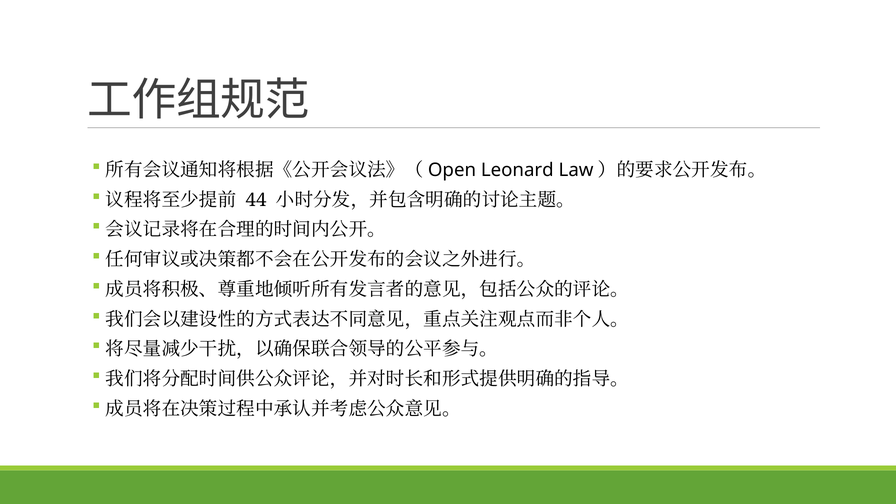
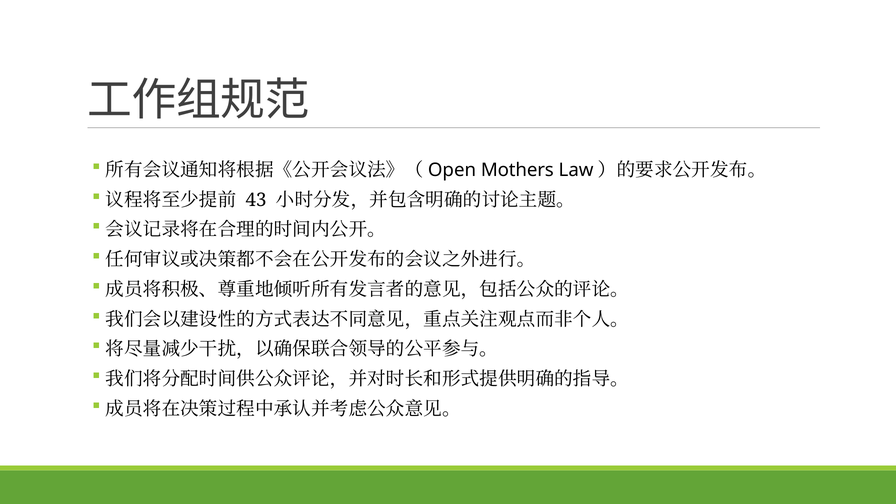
Leonard: Leonard -> Mothers
44: 44 -> 43
